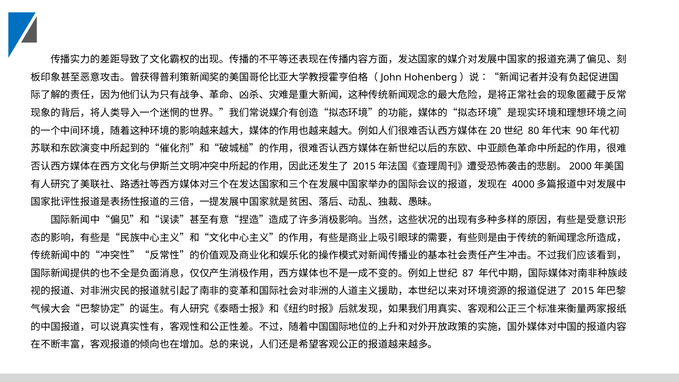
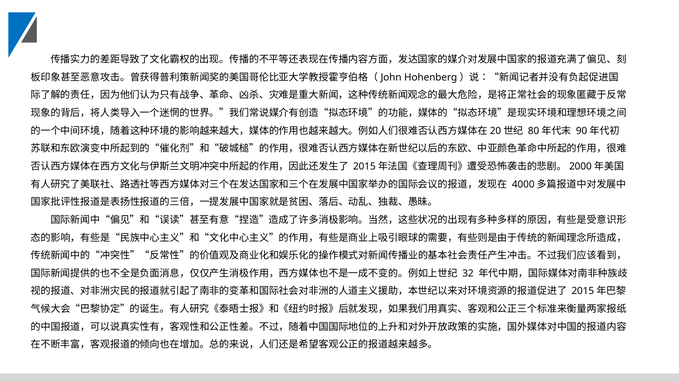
87: 87 -> 32
